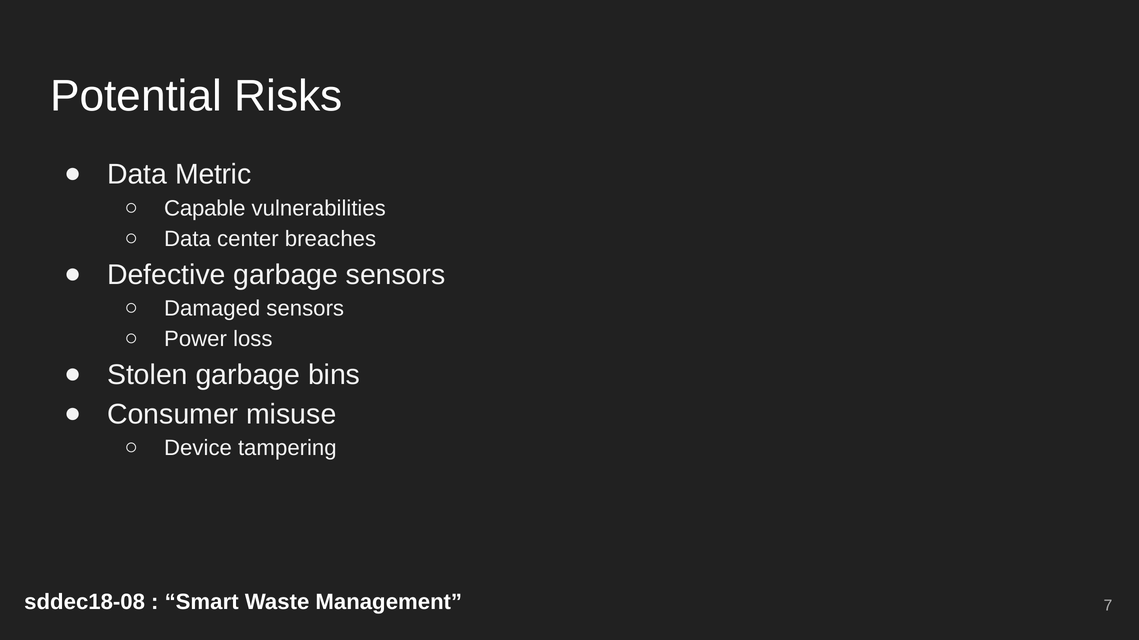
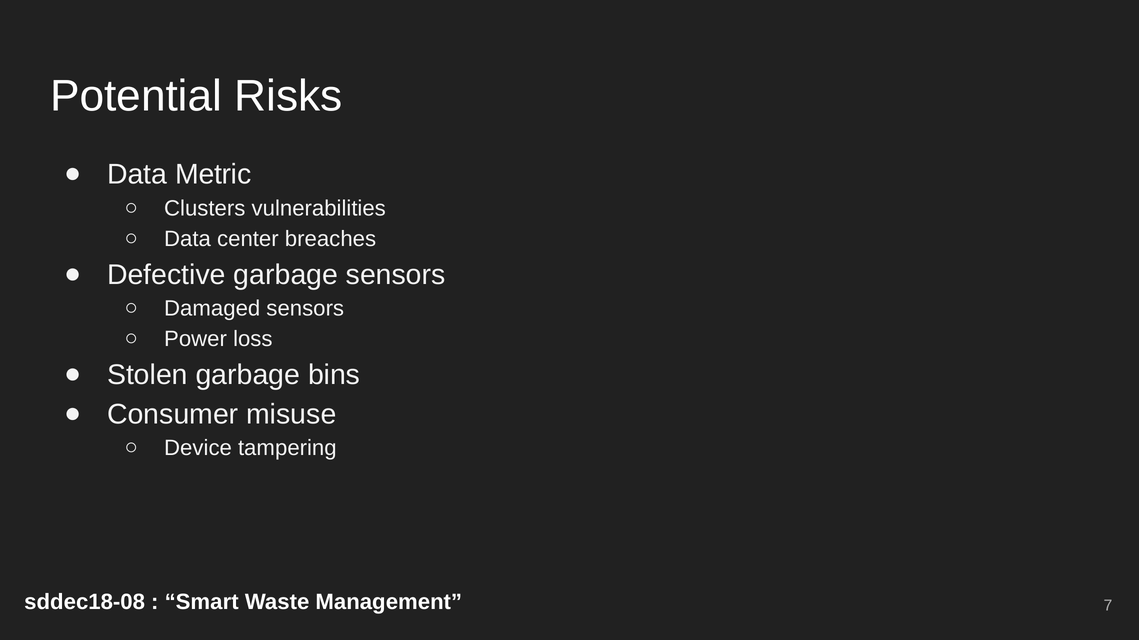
Capable: Capable -> Clusters
